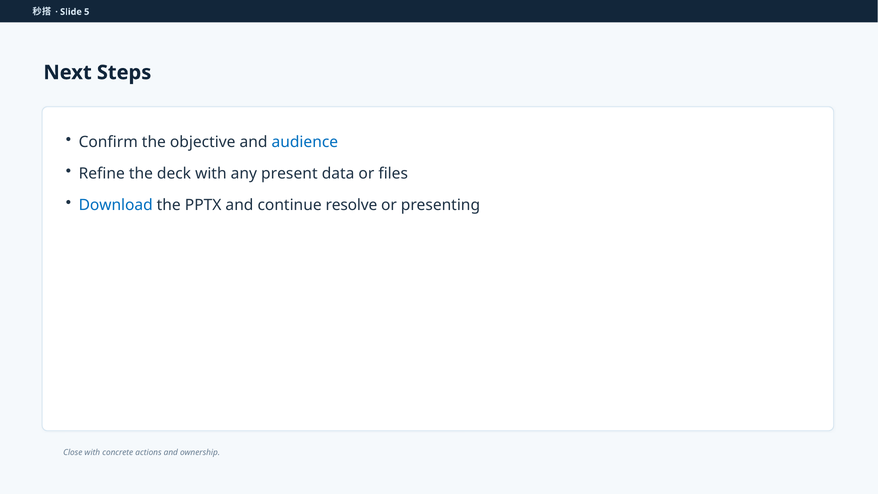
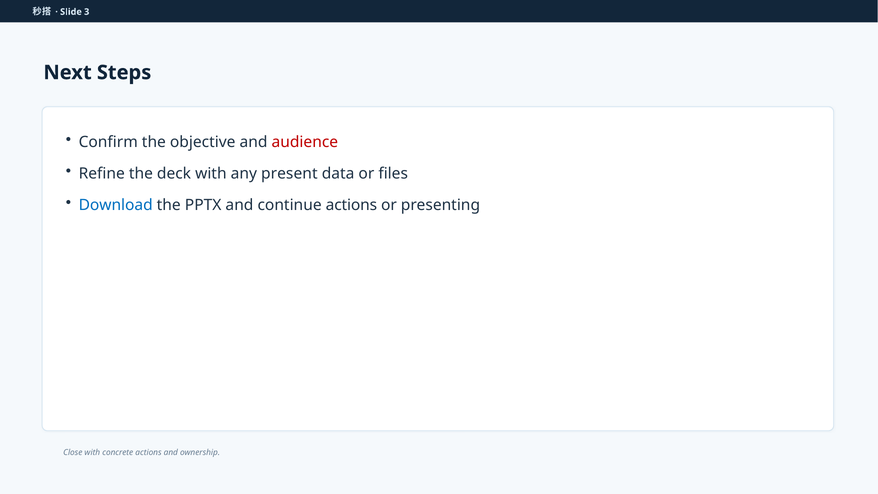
5: 5 -> 3
audience colour: blue -> red
continue resolve: resolve -> actions
